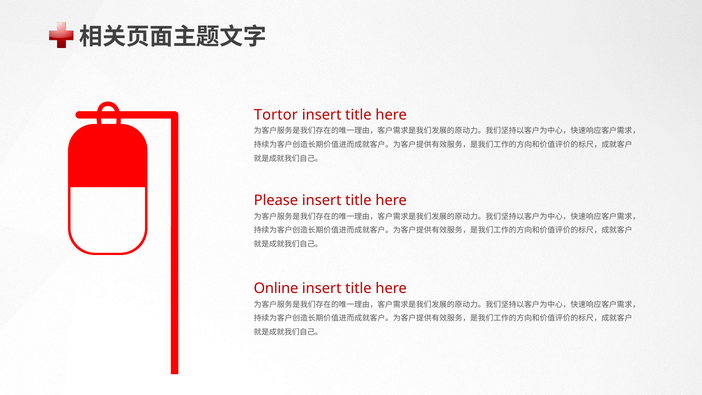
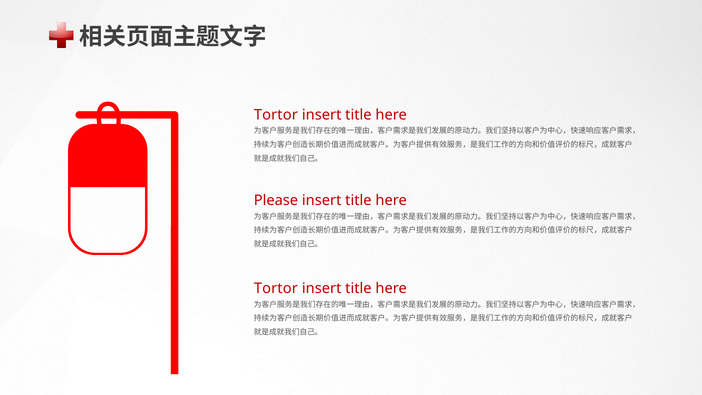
Online at (276, 288): Online -> Tortor
